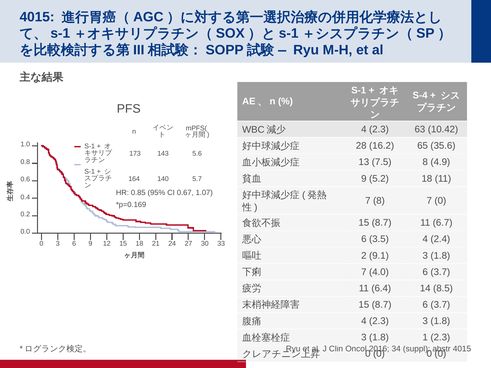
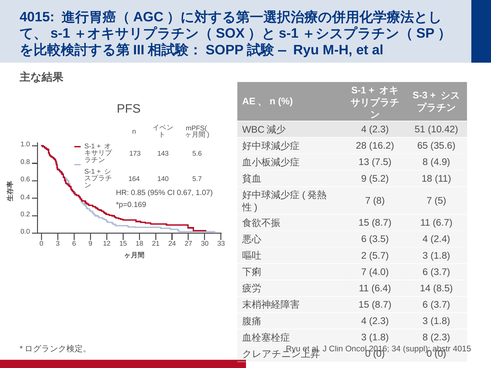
S-4: S-4 -> S-3
63: 63 -> 51
7 0: 0 -> 5
2 9.1: 9.1 -> 5.7
1.8 1: 1 -> 8
